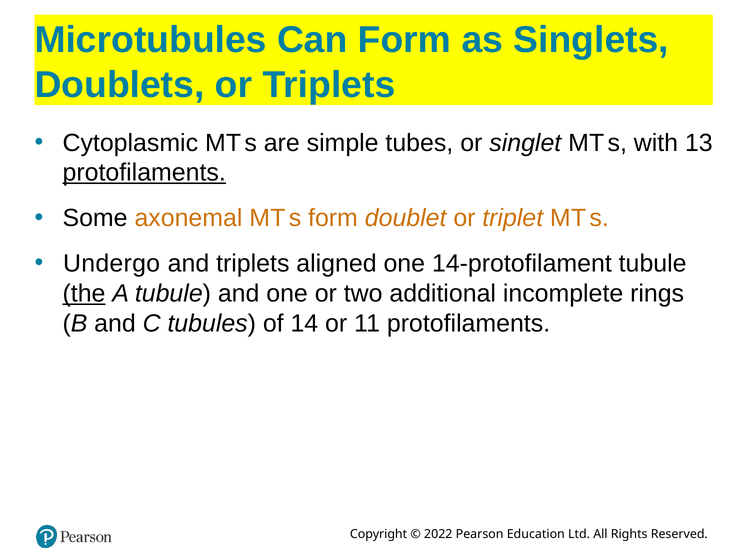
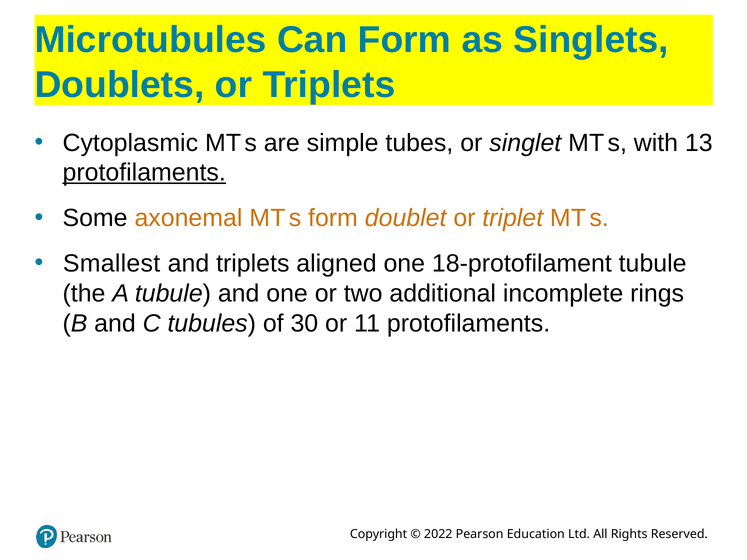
Undergo: Undergo -> Smallest
14-protofilament: 14-protofilament -> 18-protofilament
the underline: present -> none
14: 14 -> 30
